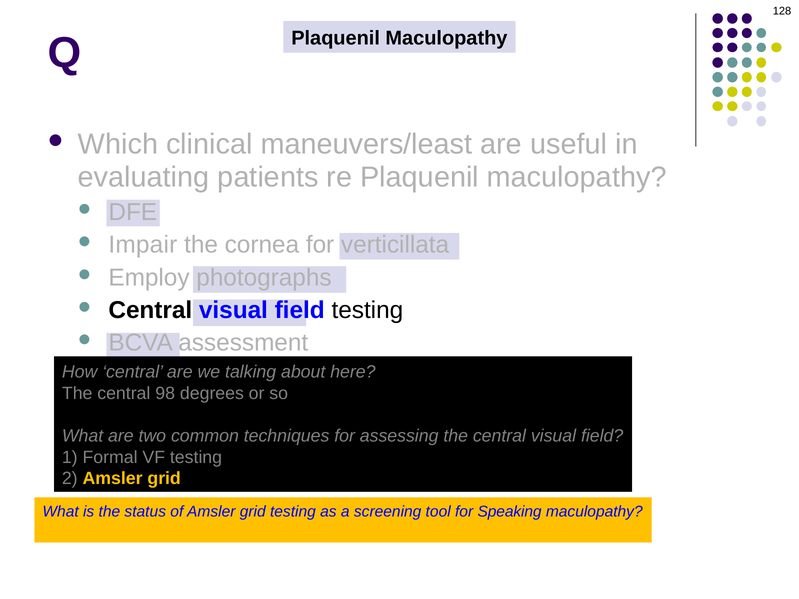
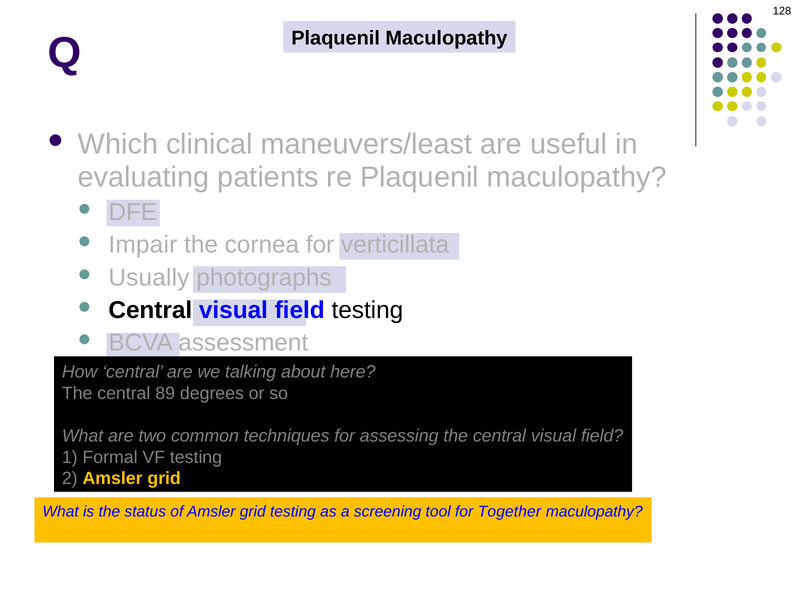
Employ: Employ -> Usually
98: 98 -> 89
Speaking: Speaking -> Together
